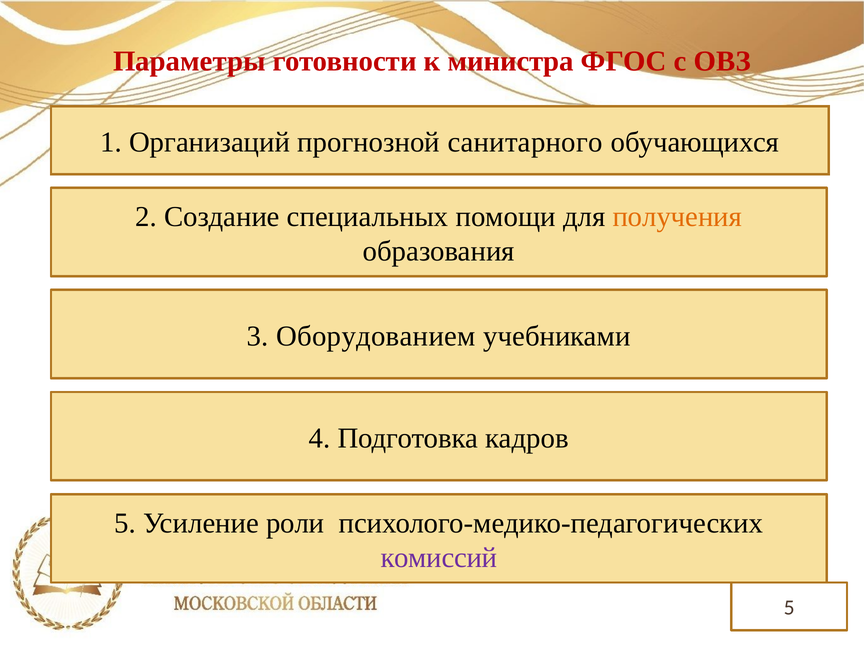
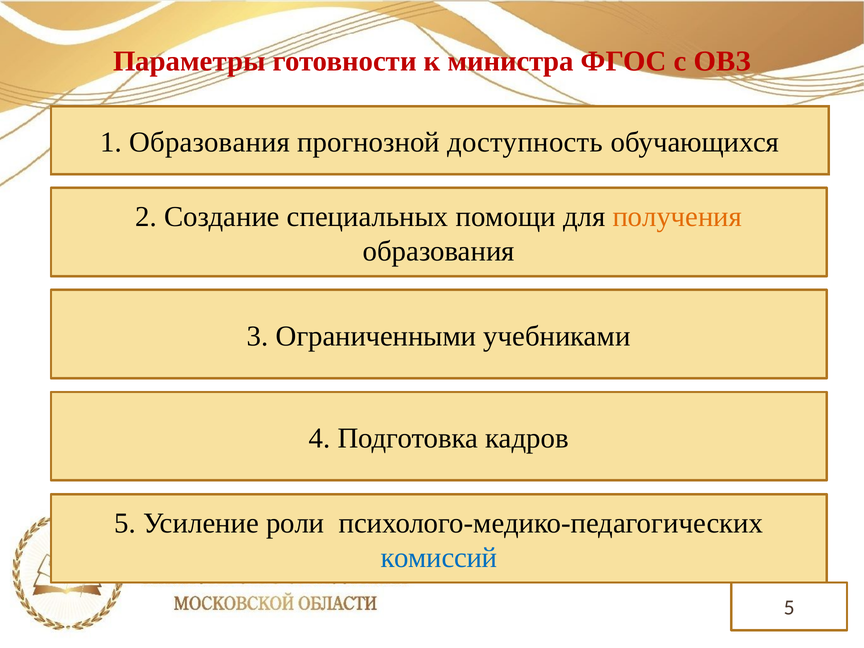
1 Организаций: Организаций -> Образования
санитарного: санитарного -> доступность
Оборудованием: Оборудованием -> Ограниченными
комиссий colour: purple -> blue
